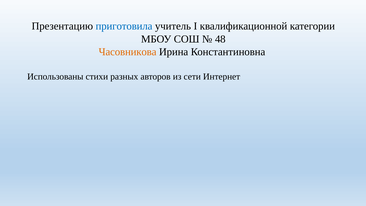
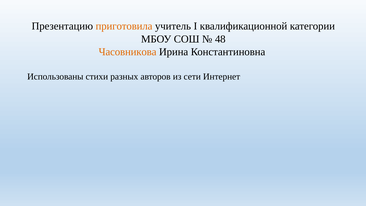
приготовила colour: blue -> orange
